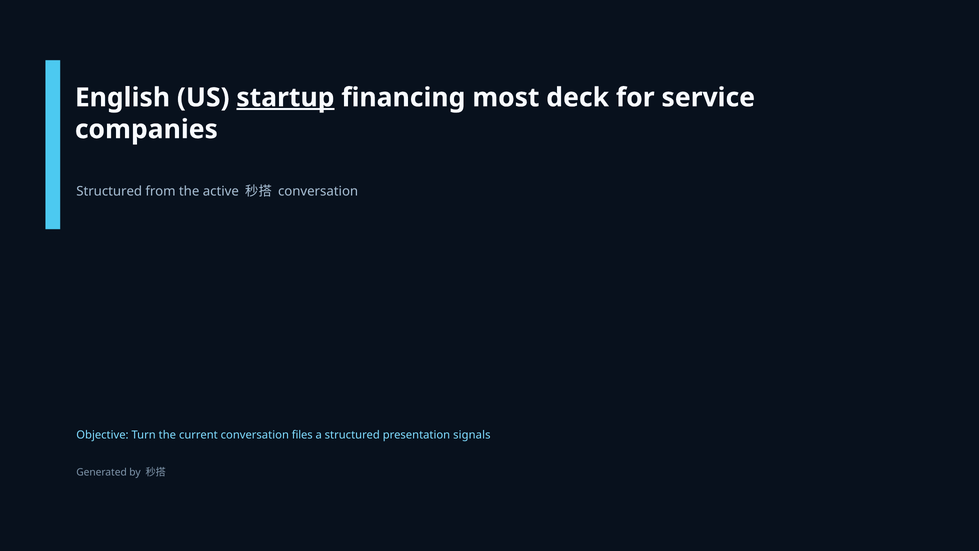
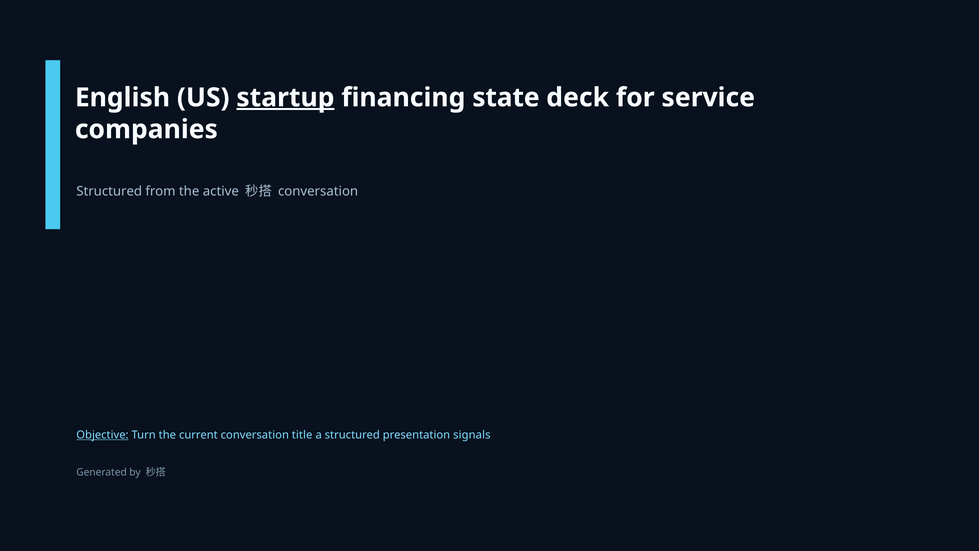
most: most -> state
Objective underline: none -> present
files: files -> title
